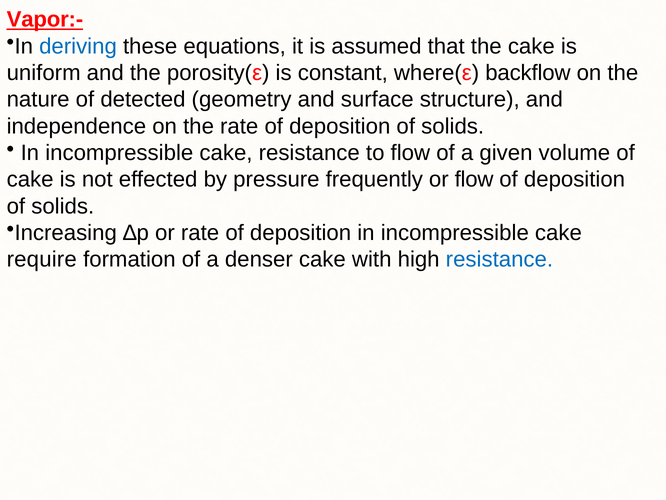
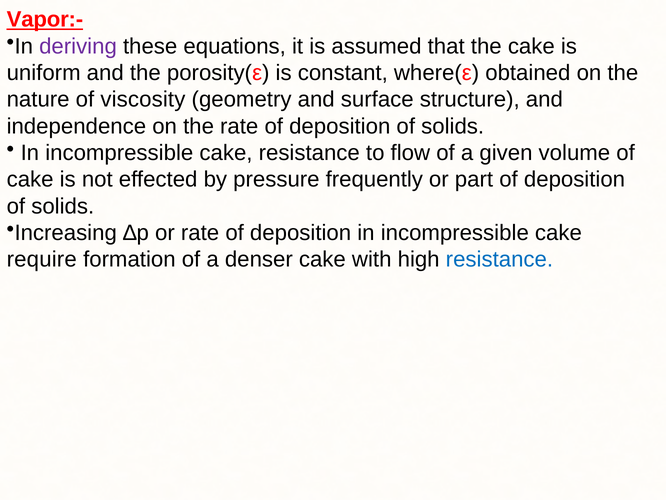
deriving colour: blue -> purple
backflow: backflow -> obtained
detected: detected -> viscosity
or flow: flow -> part
